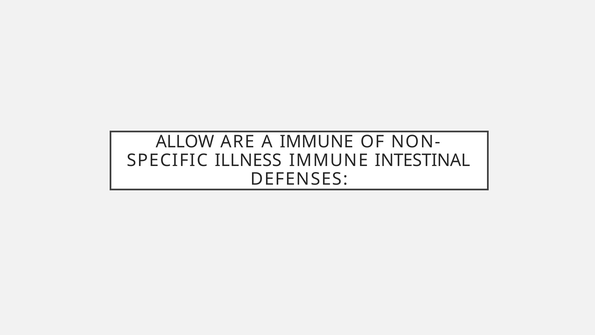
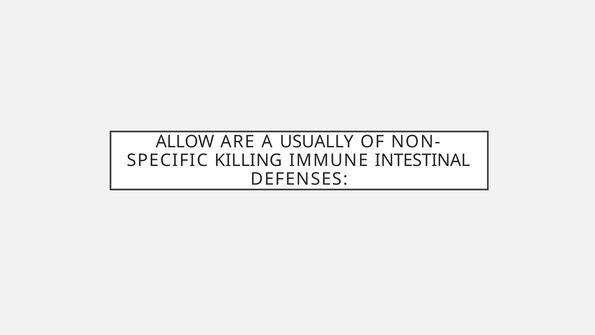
A IMMUNE: IMMUNE -> USUALLY
ILLNESS: ILLNESS -> KILLING
